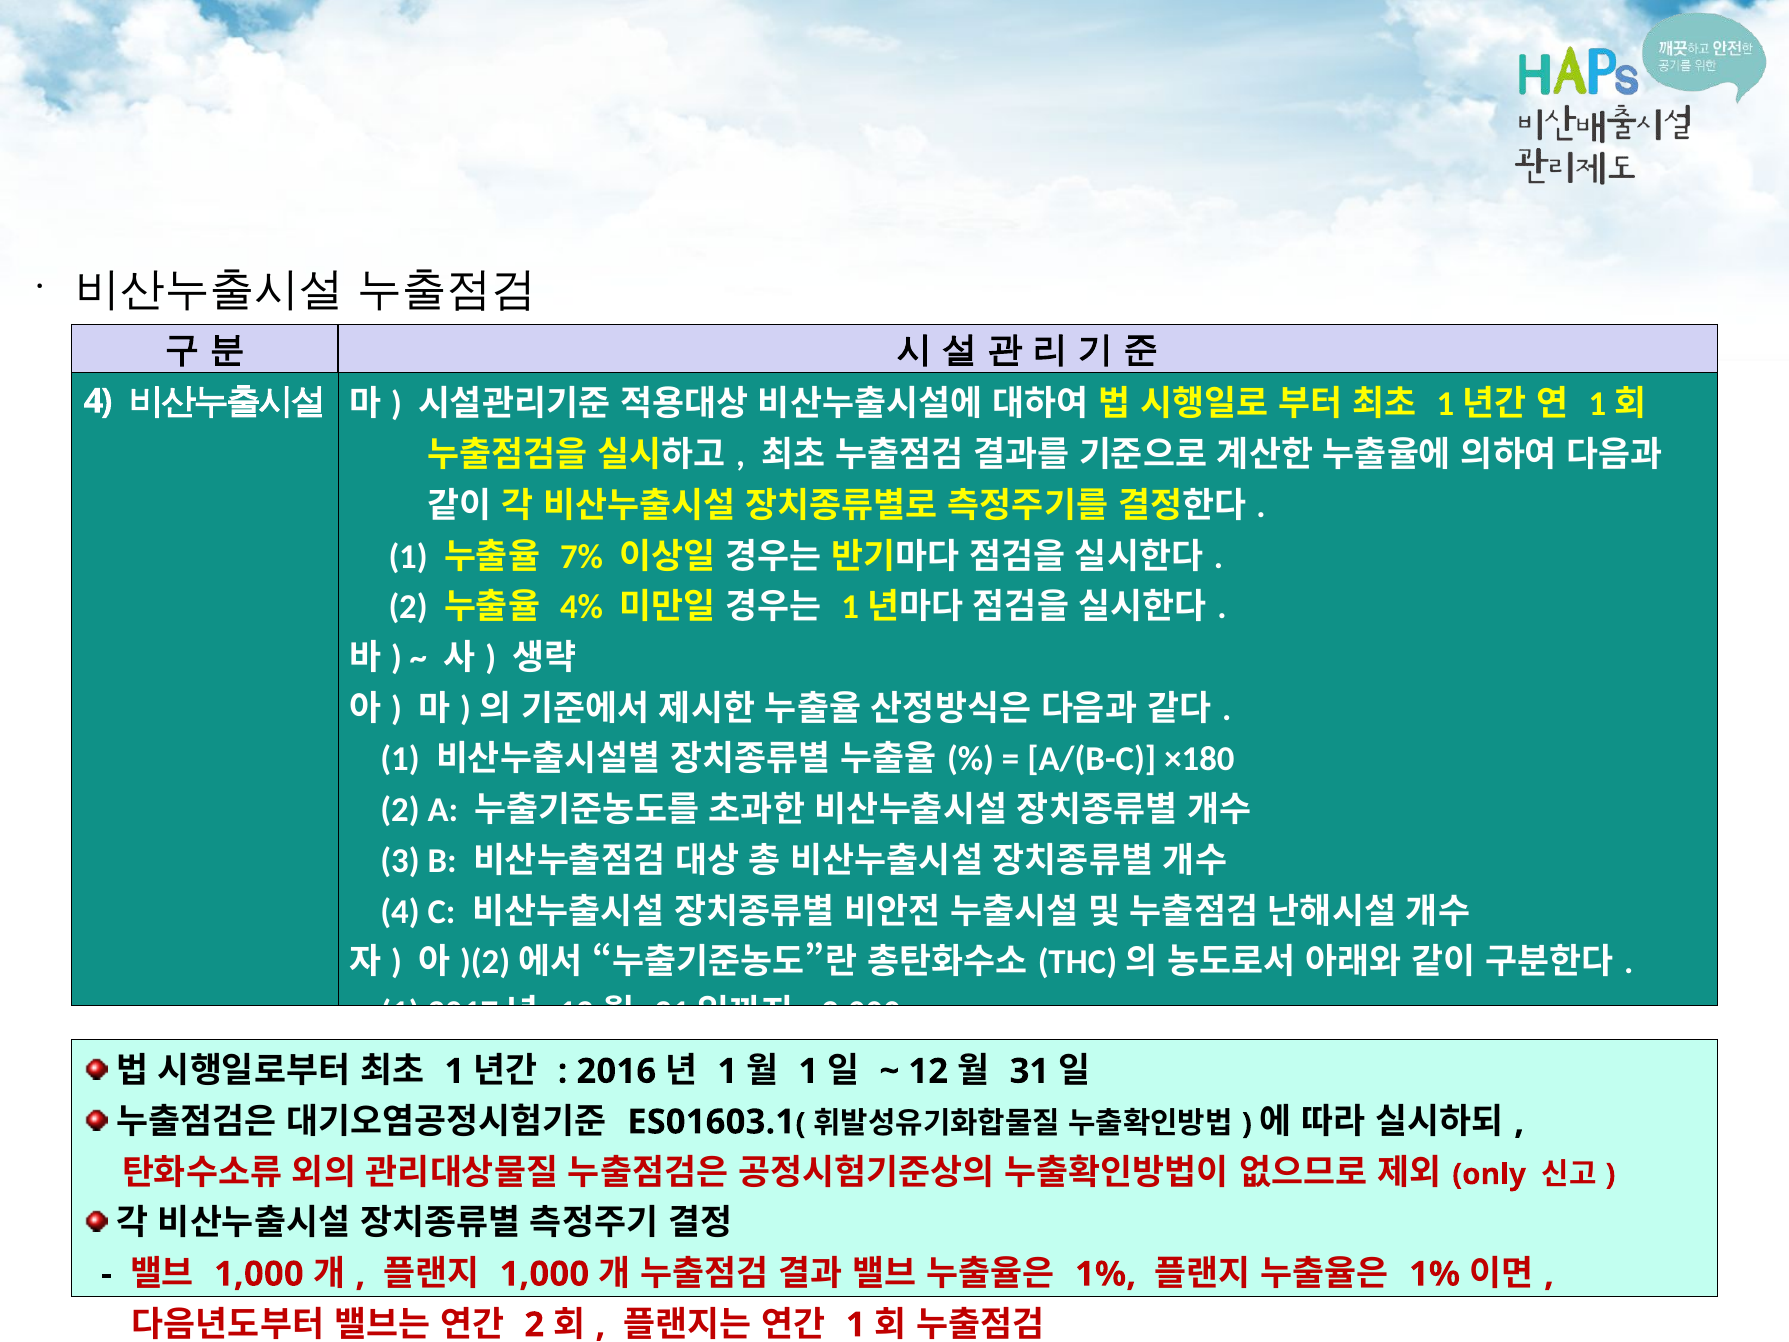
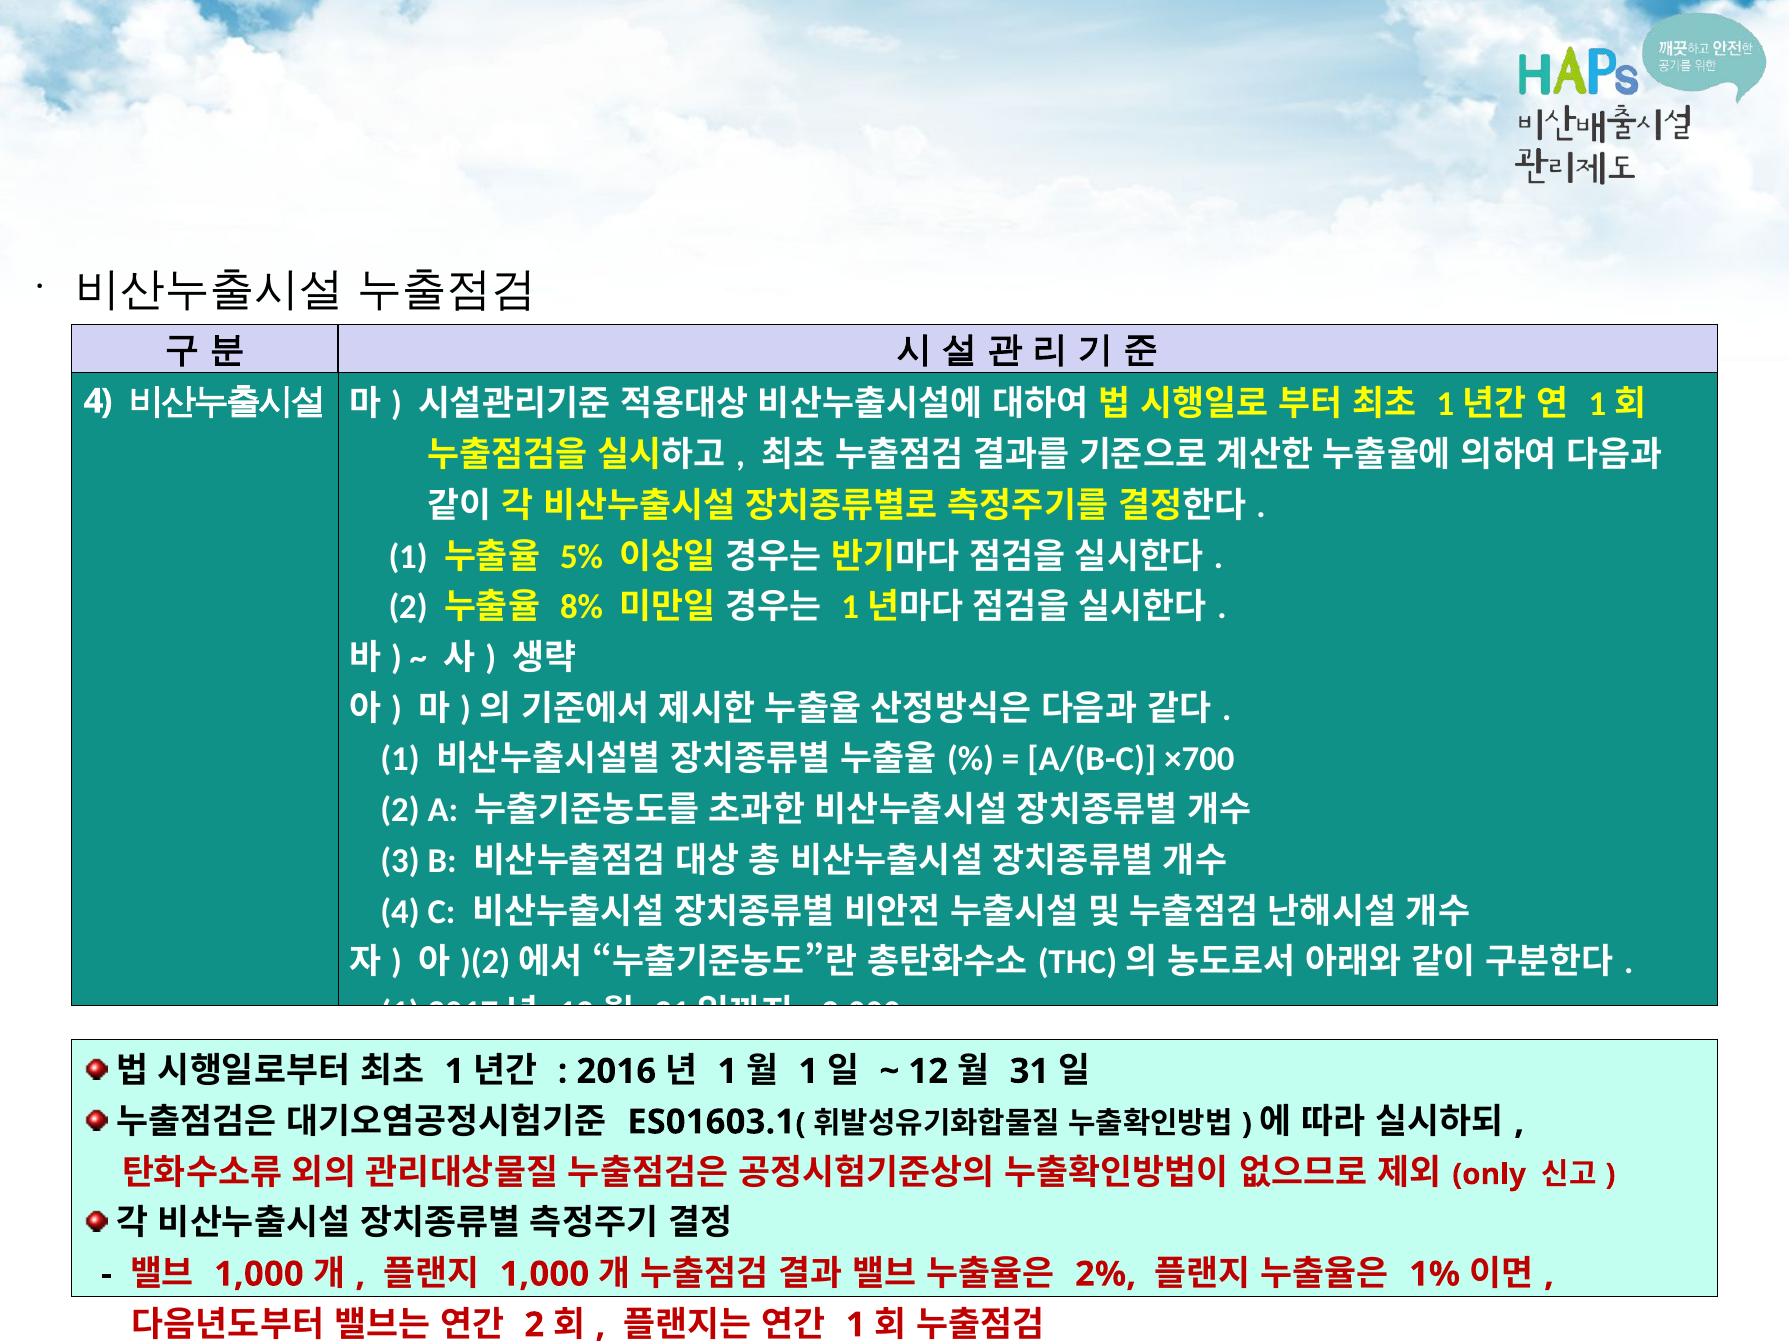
7%: 7% -> 5%
4%: 4% -> 8%
×180: ×180 -> ×700
1% at (1106, 1274): 1% -> 2%
